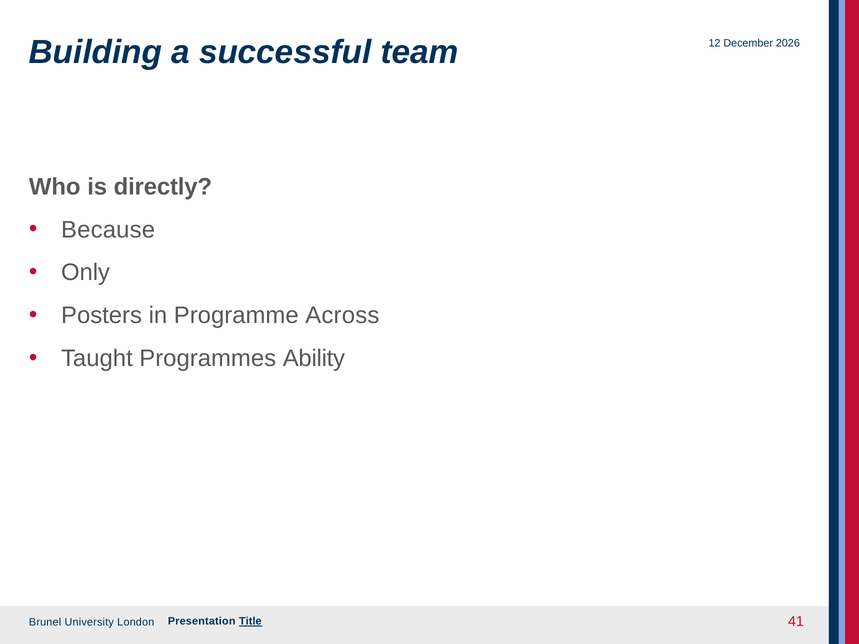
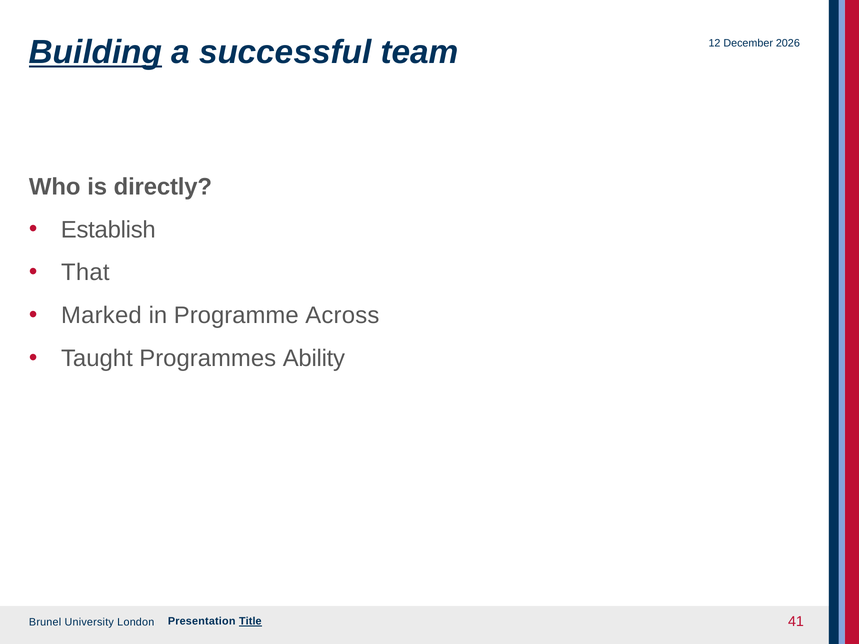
Building underline: none -> present
Because: Because -> Establish
Only: Only -> That
Posters: Posters -> Marked
